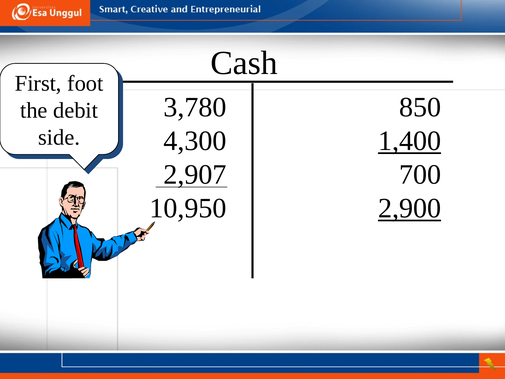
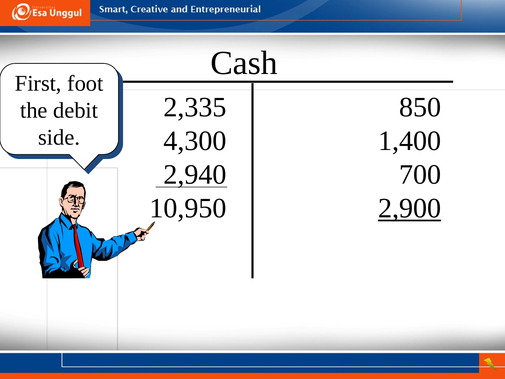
3,780: 3,780 -> 2,335
1,400 underline: present -> none
2,907: 2,907 -> 2,940
